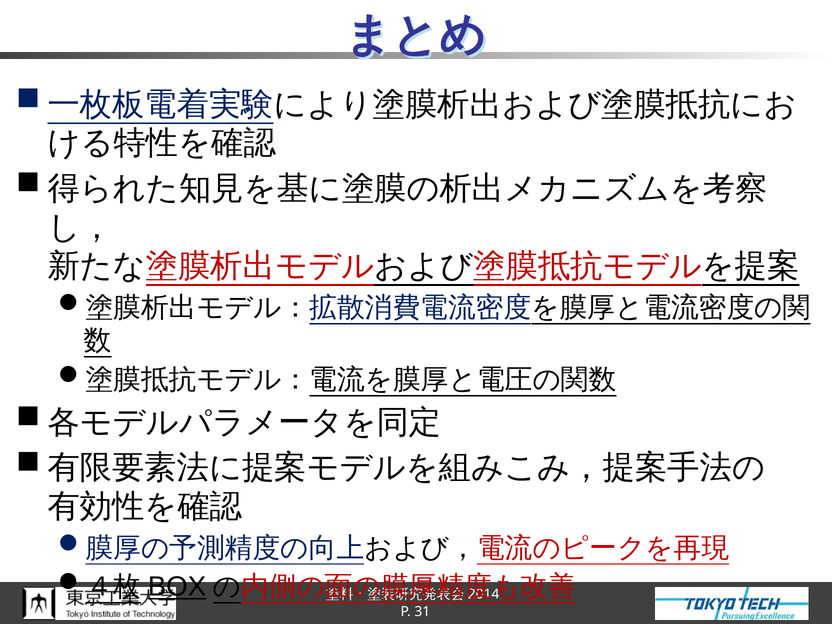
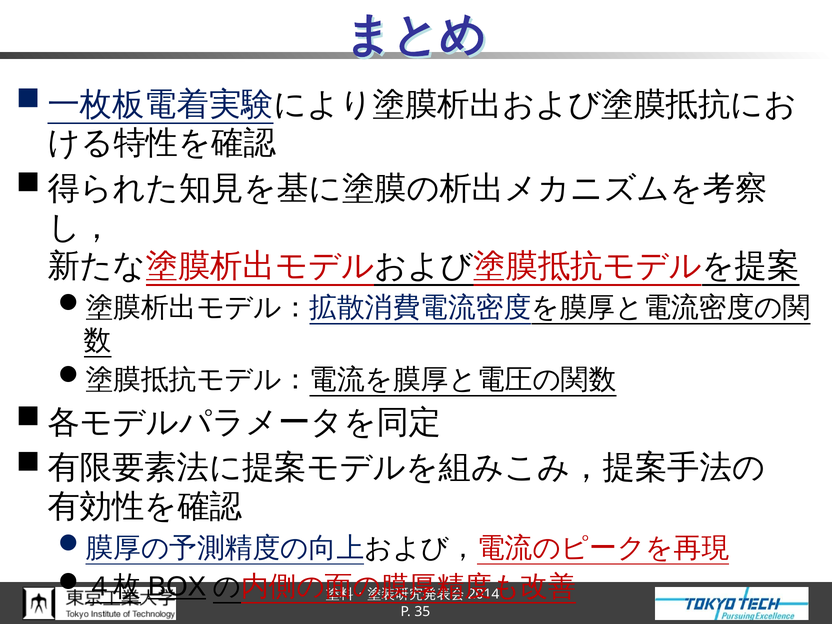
31: 31 -> 35
